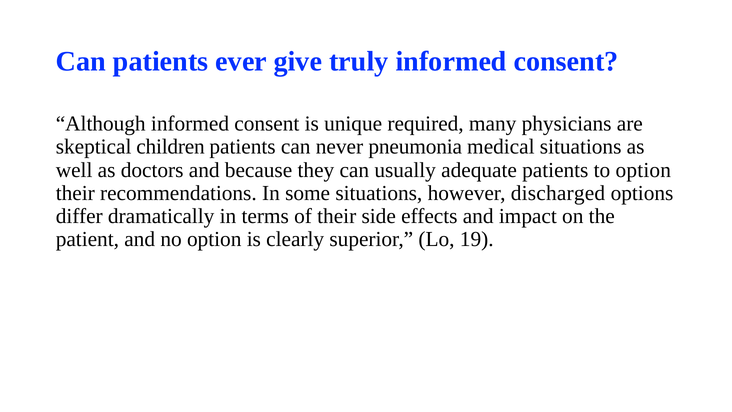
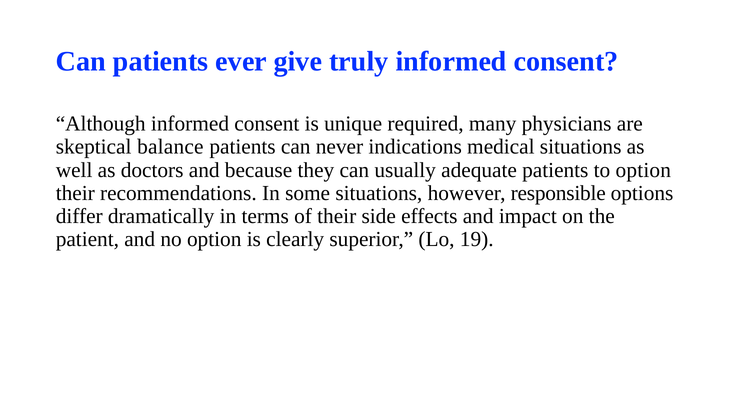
children: children -> balance
pneumonia: pneumonia -> indications
discharged: discharged -> responsible
